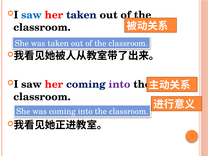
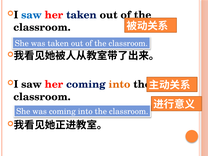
into at (120, 84) colour: purple -> orange
